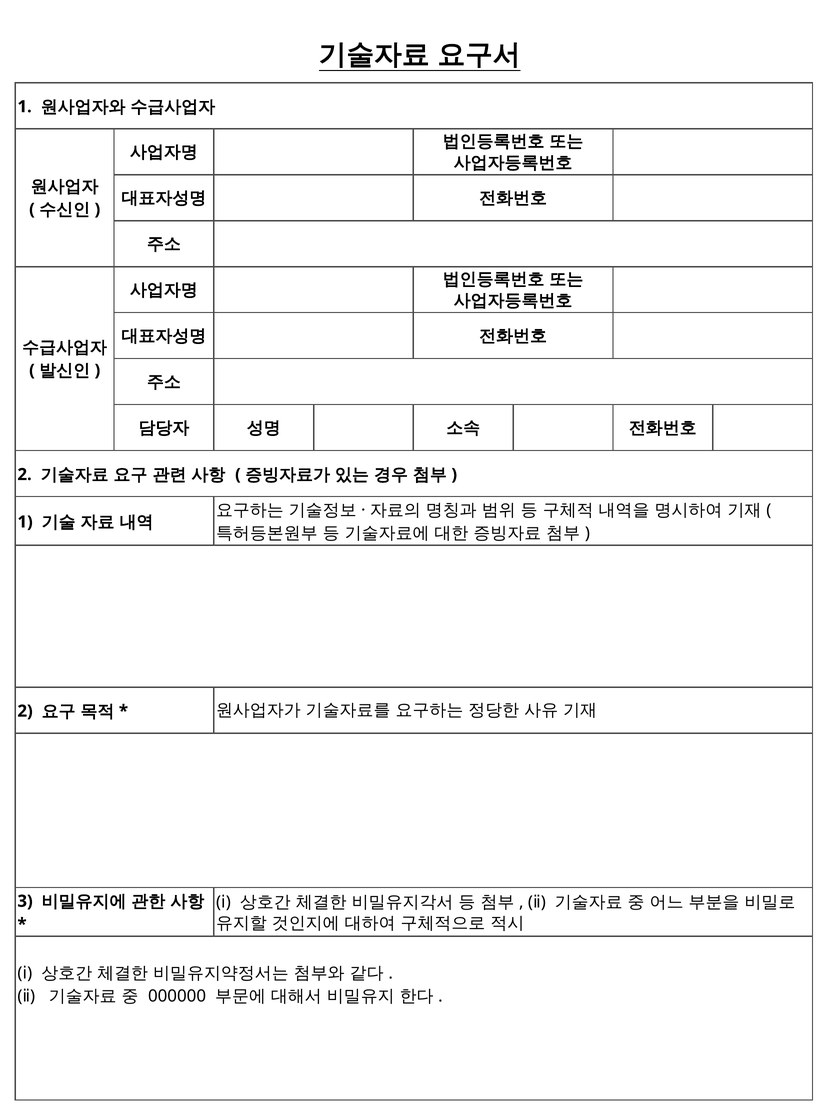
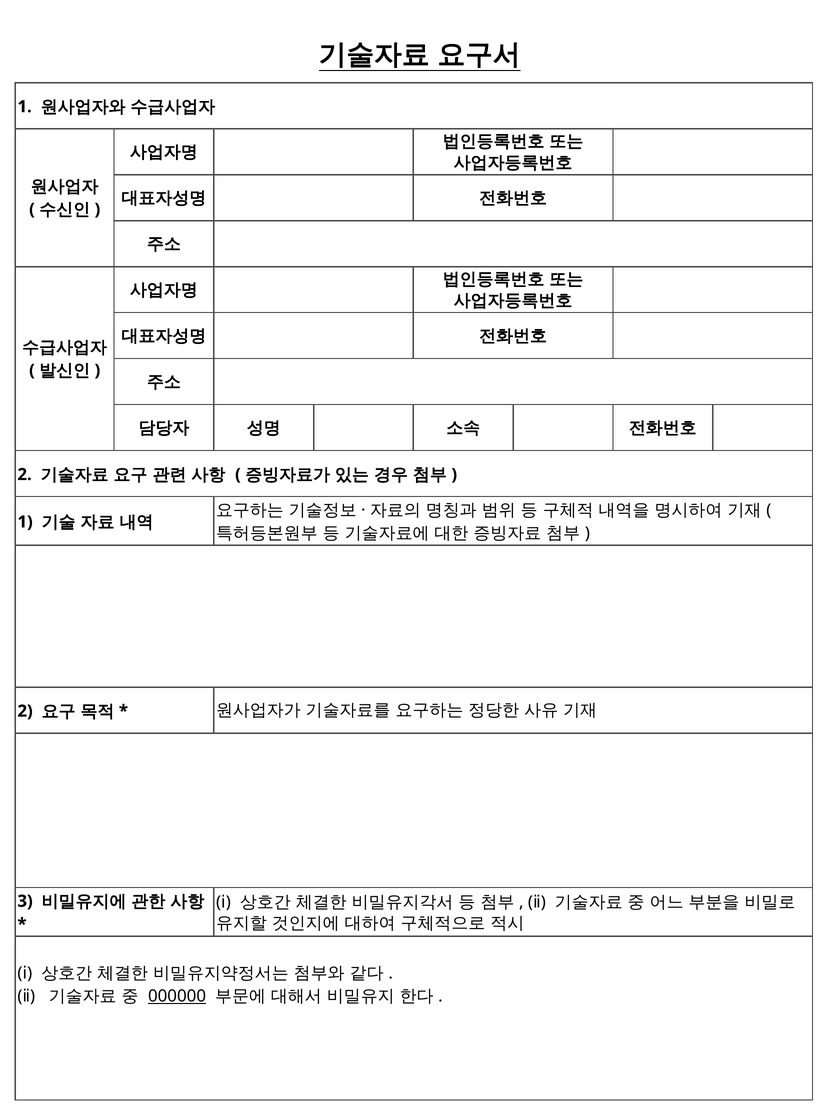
000000 underline: none -> present
